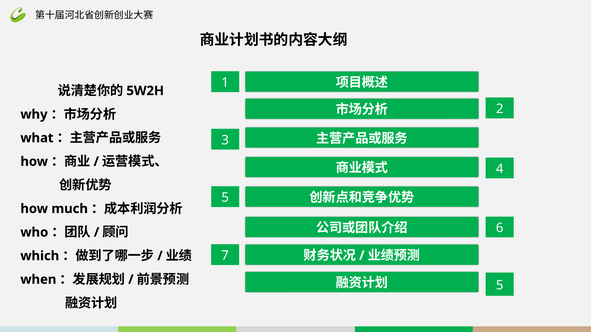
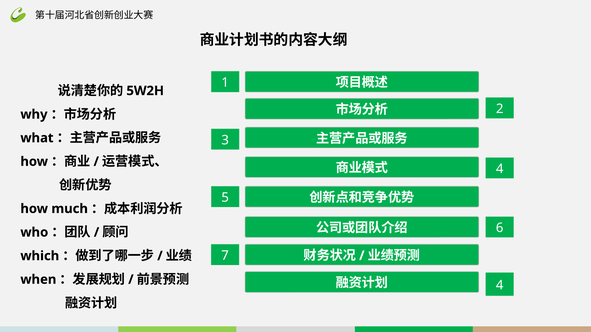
5 at (500, 285): 5 -> 4
